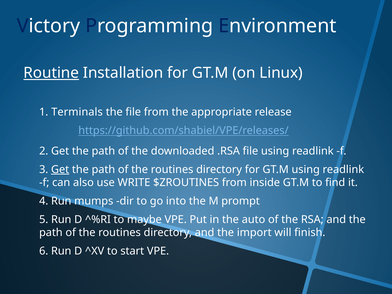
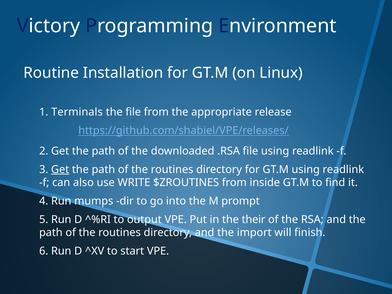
Routine underline: present -> none
maybe: maybe -> output
auto: auto -> their
